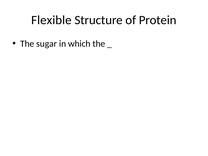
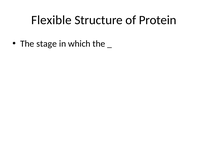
sugar: sugar -> stage
